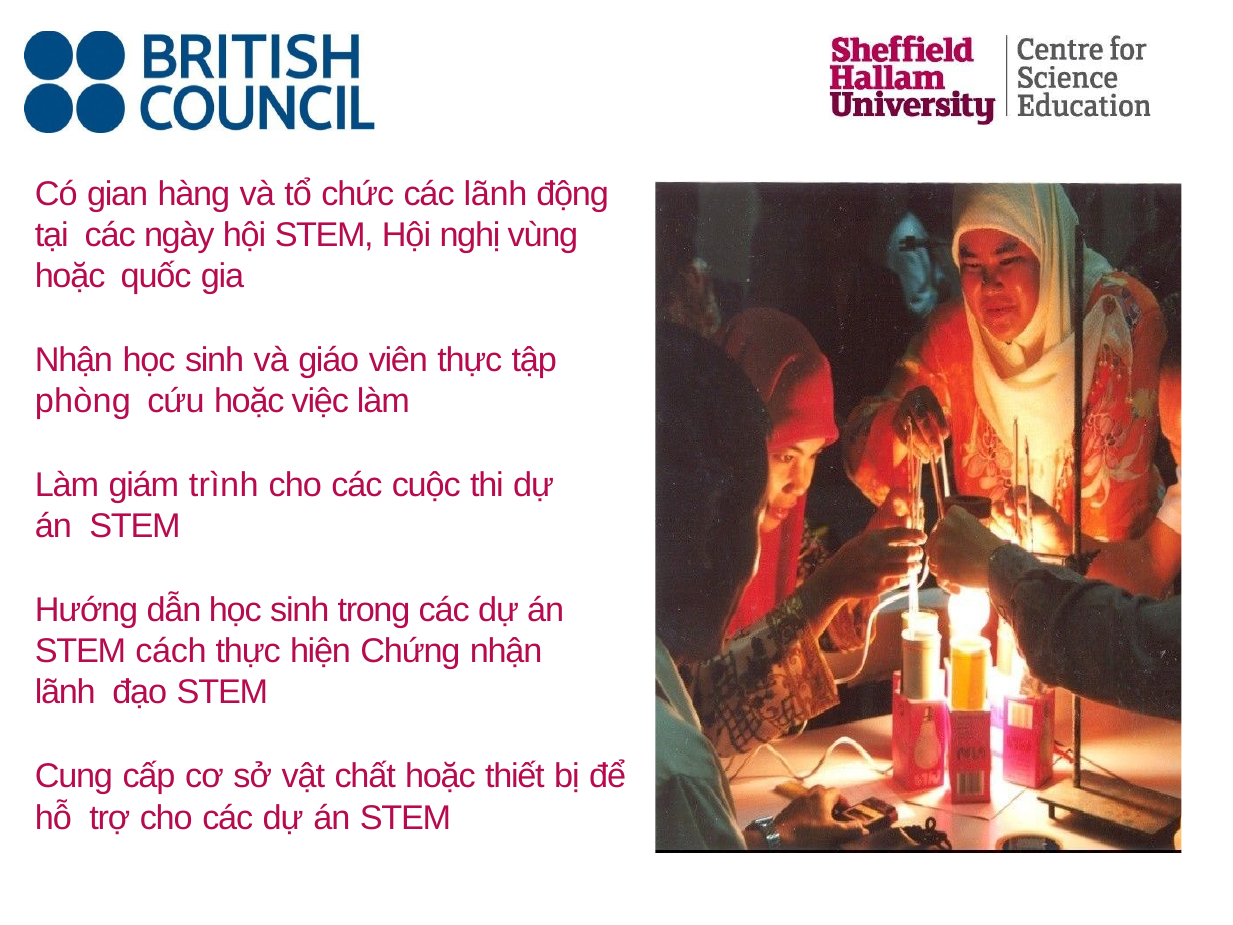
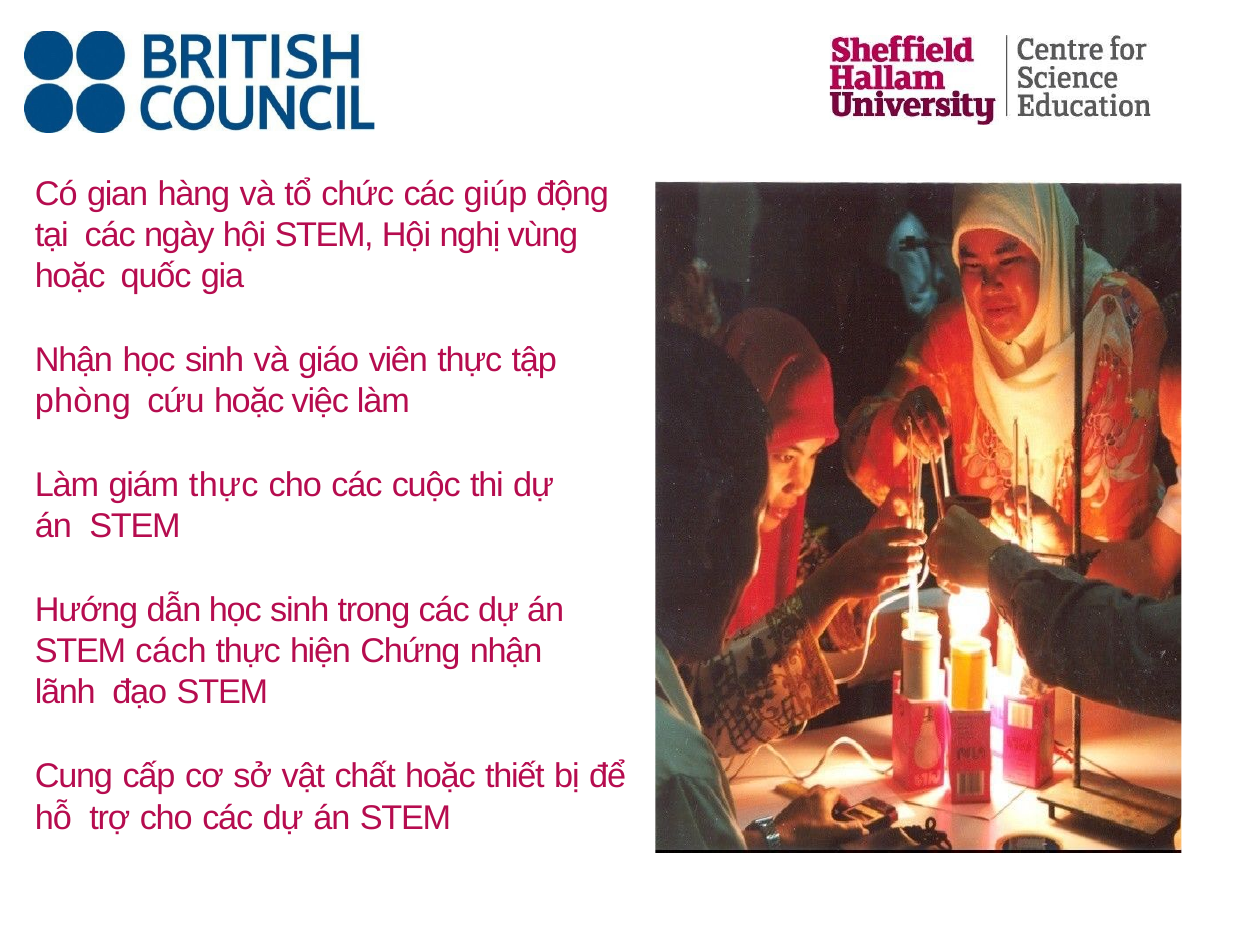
các lãnh: lãnh -> giúp
giám trình: trình -> thực
